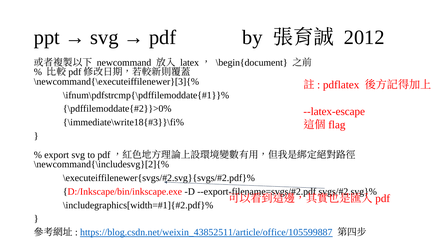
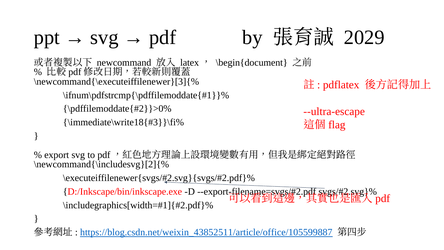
2012: 2012 -> 2029
--latex-escape: --latex-escape -> --ultra-escape
